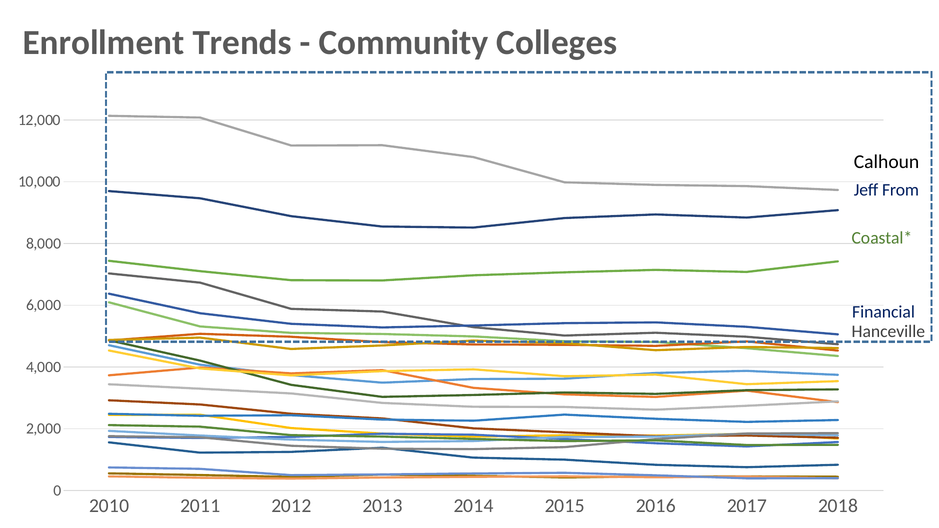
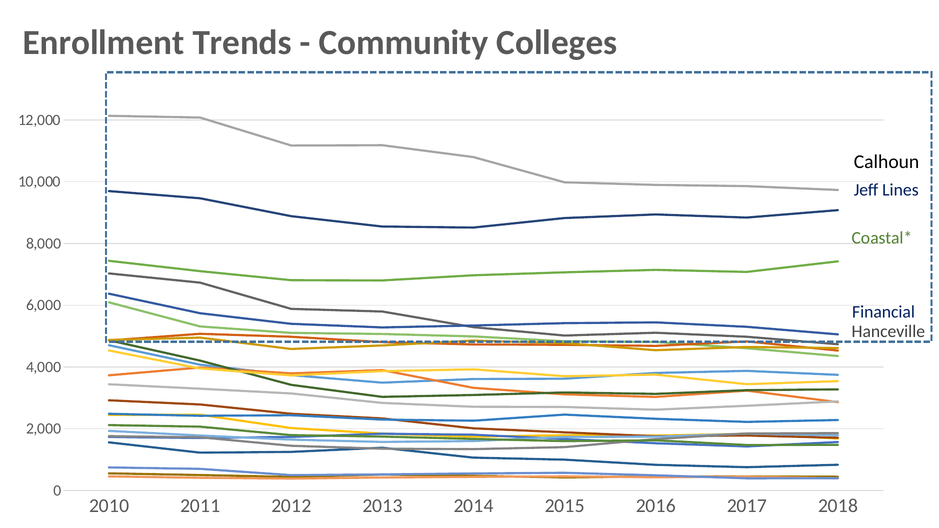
From: From -> Lines
